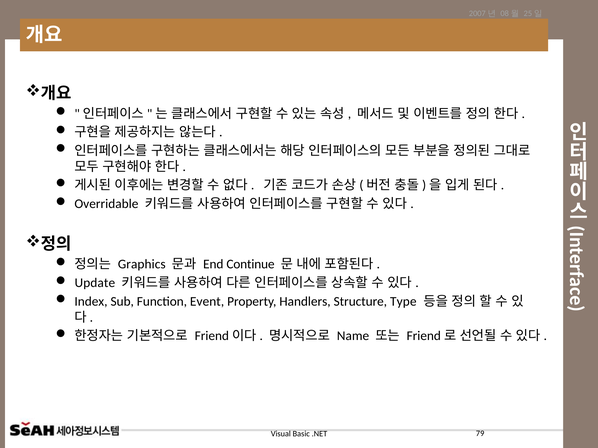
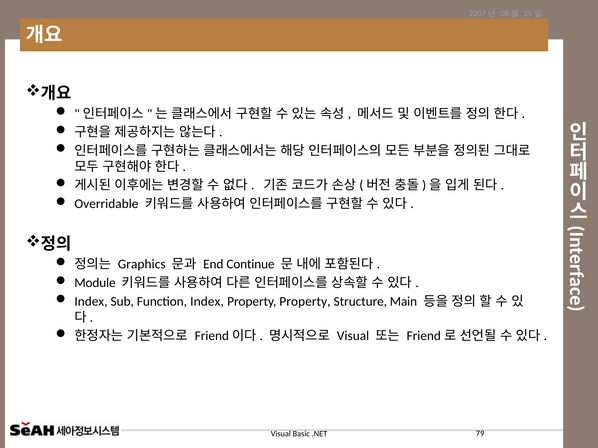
Update: Update -> Module
Function Event: Event -> Index
Property Handlers: Handlers -> Property
Type: Type -> Main
Name at (353, 336): Name -> Visual
